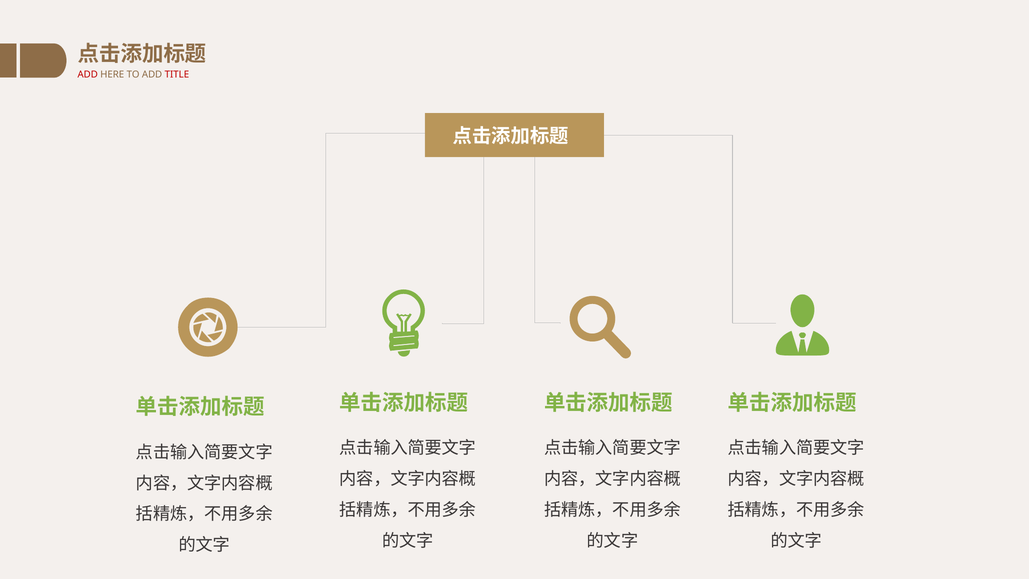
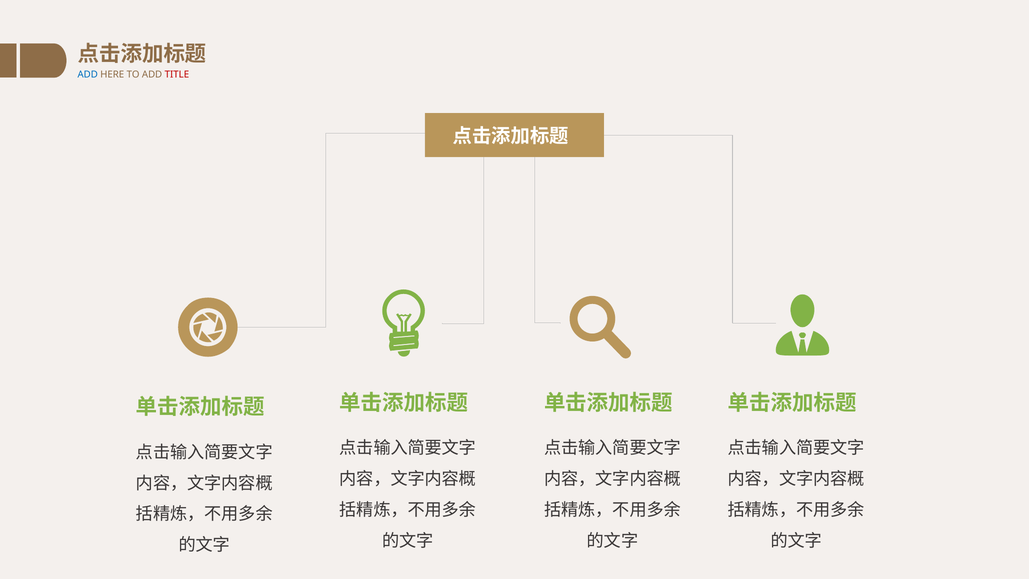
ADD at (88, 75) colour: red -> blue
